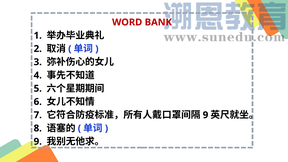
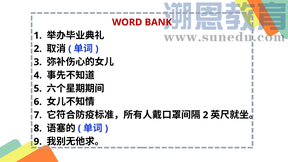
9 at (206, 115): 9 -> 2
